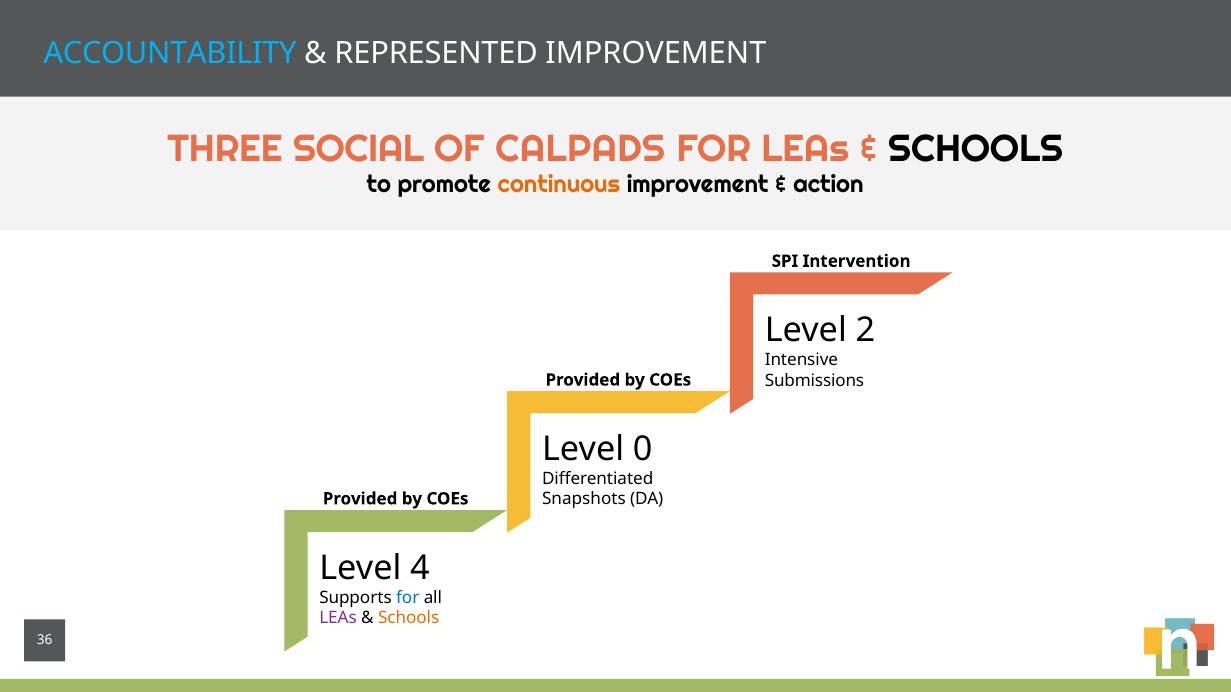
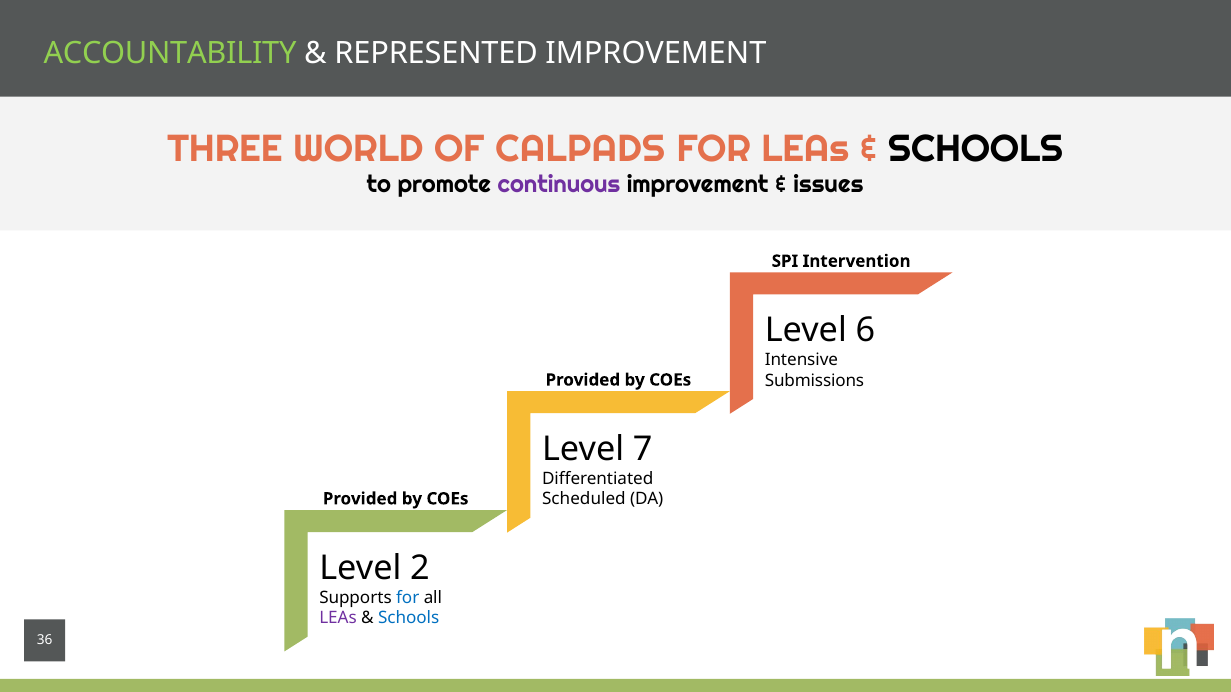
ACCOUNTABILITY colour: light blue -> light green
SOCIAL: SOCIAL -> WORLD
continuous colour: orange -> purple
action: action -> issues
2: 2 -> 6
0: 0 -> 7
Snapshots: Snapshots -> Scheduled
4: 4 -> 2
Schools at (409, 618) colour: orange -> blue
